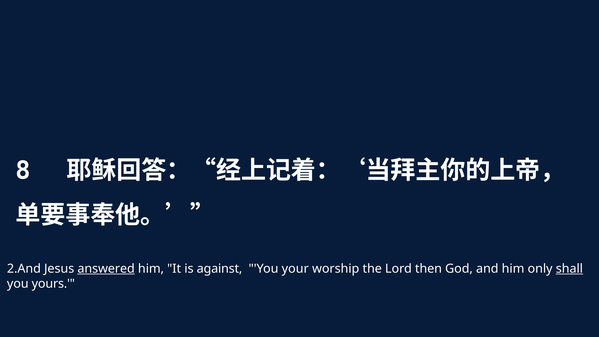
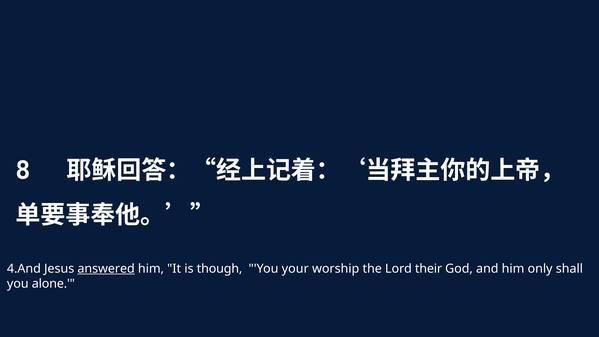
2.And: 2.And -> 4.And
against: against -> though
then: then -> their
shall underline: present -> none
yours: yours -> alone
